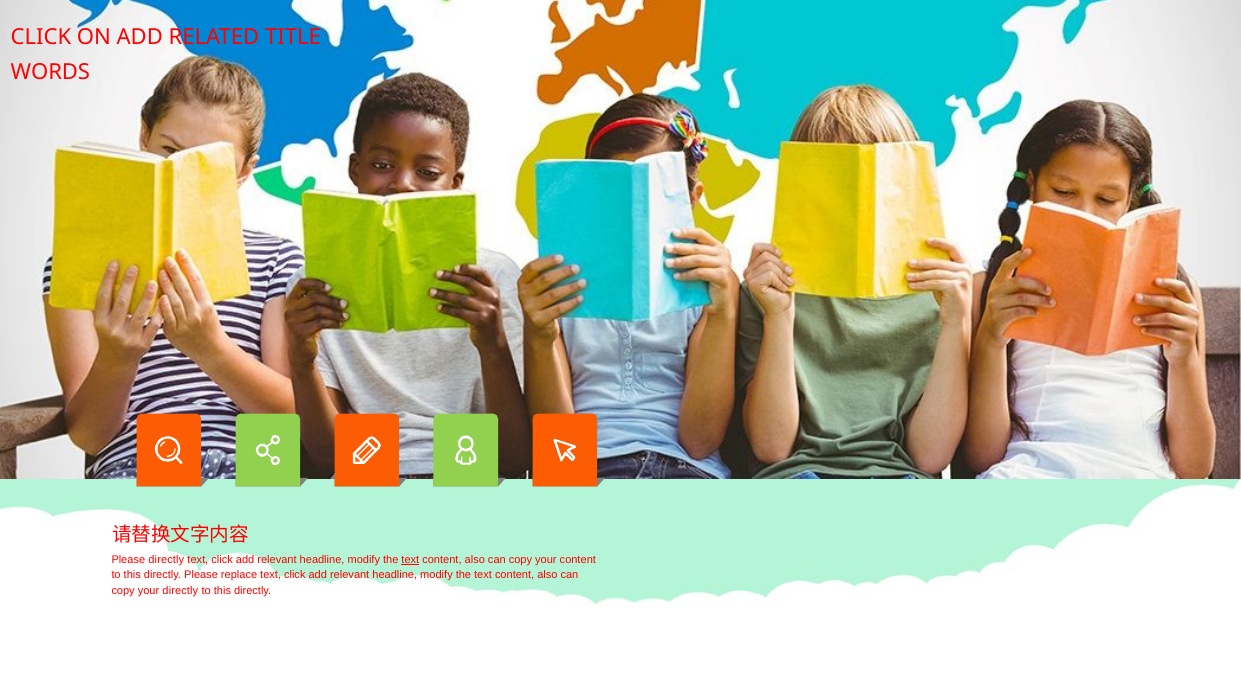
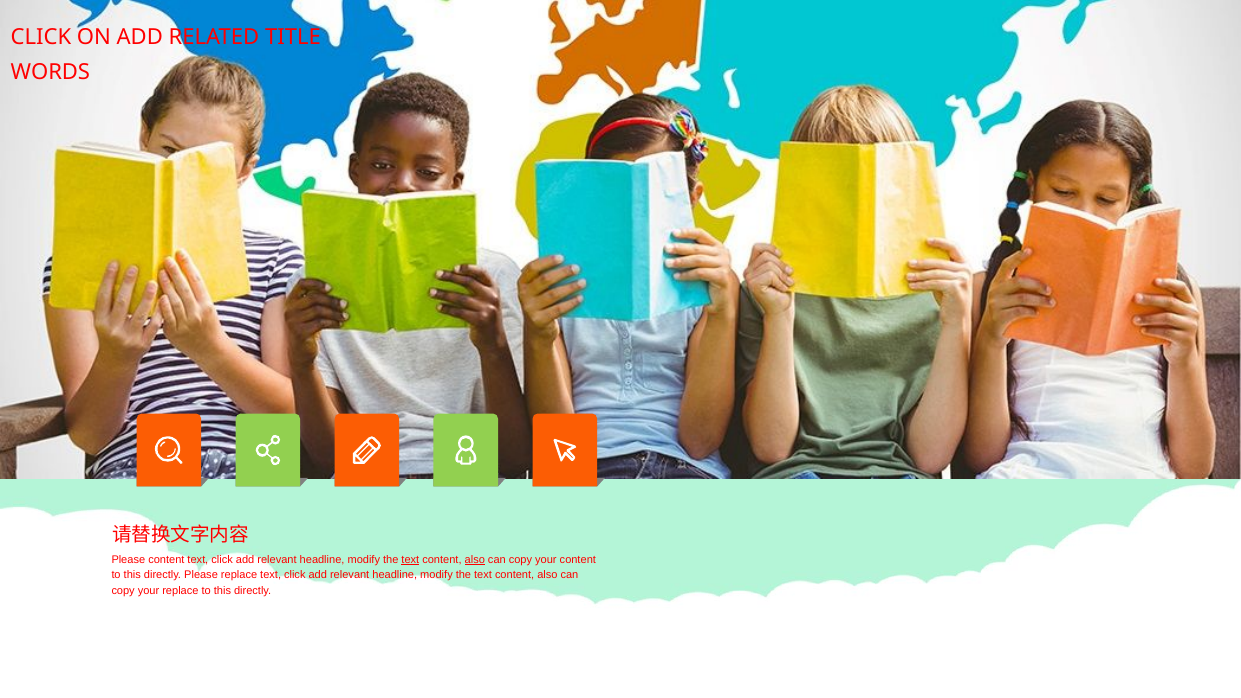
Please directly: directly -> content
also at (475, 559) underline: none -> present
your directly: directly -> replace
